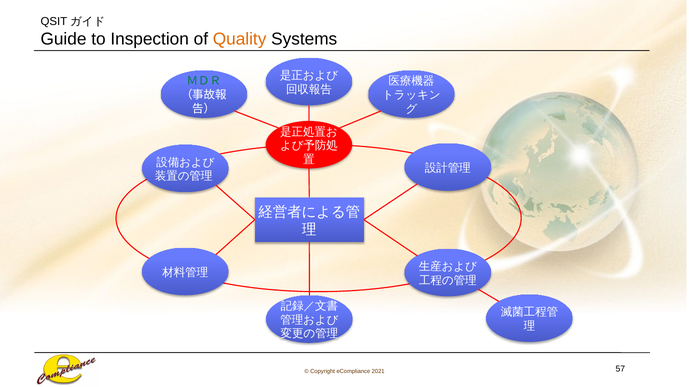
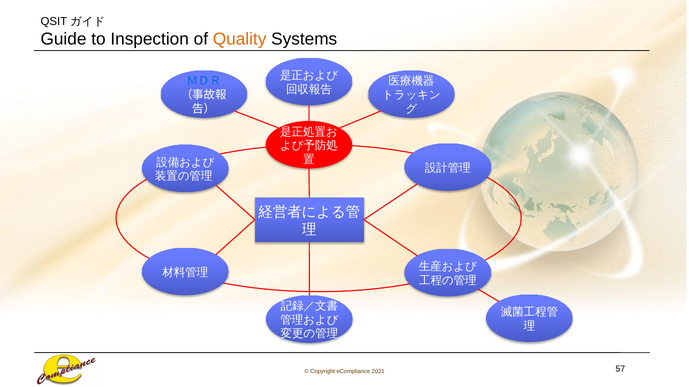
ＭＤＲ colour: green -> blue
